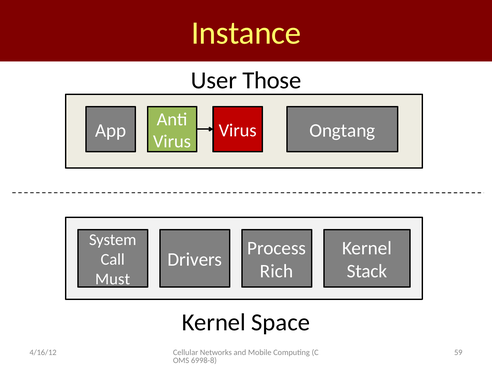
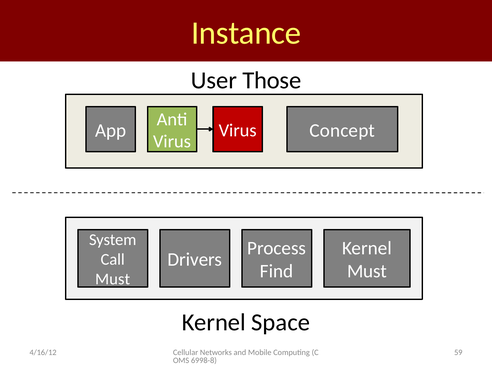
Ongtang: Ongtang -> Concept
Rich: Rich -> Find
Stack at (367, 271): Stack -> Must
